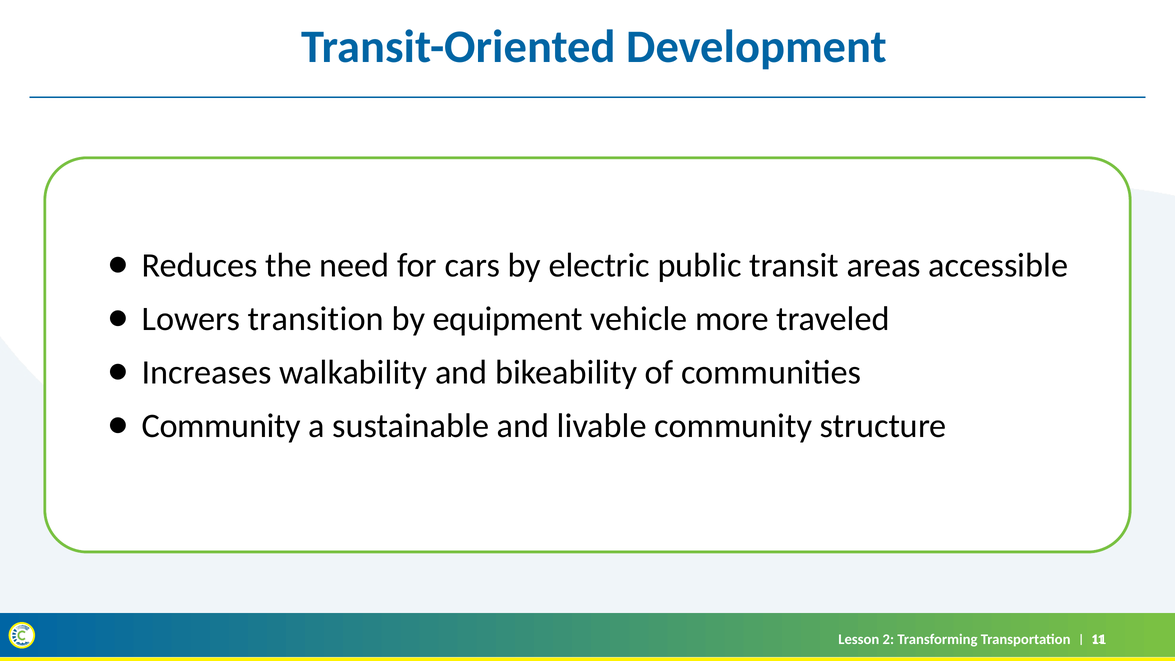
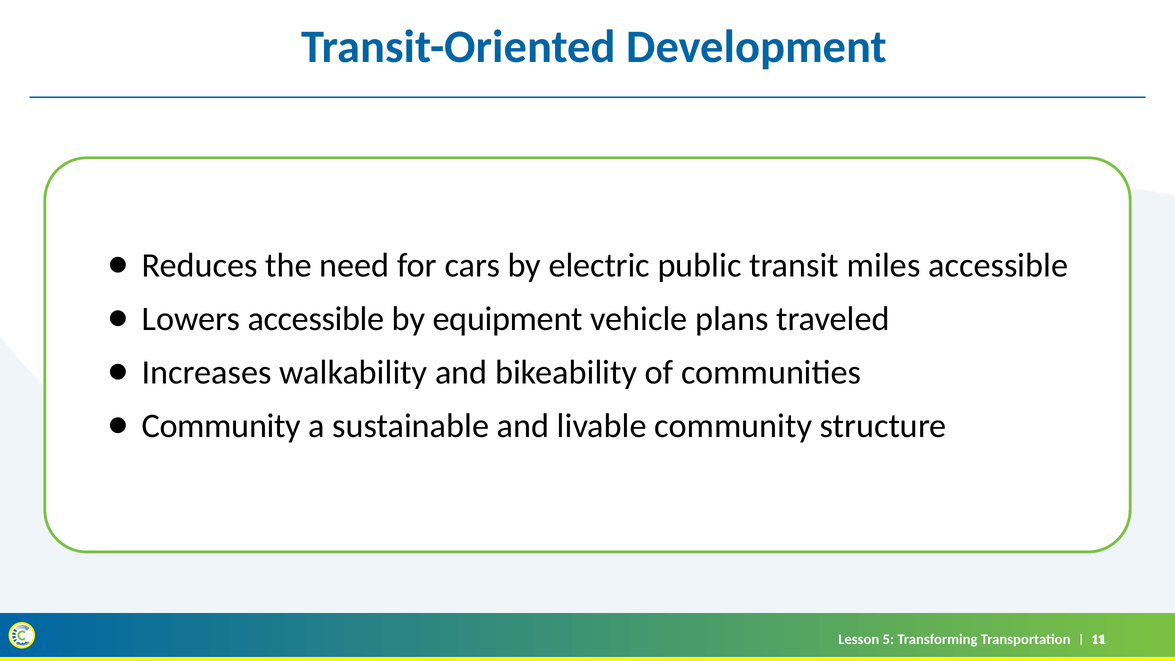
areas: areas -> miles
Lowers transition: transition -> accessible
more: more -> plans
2: 2 -> 5
